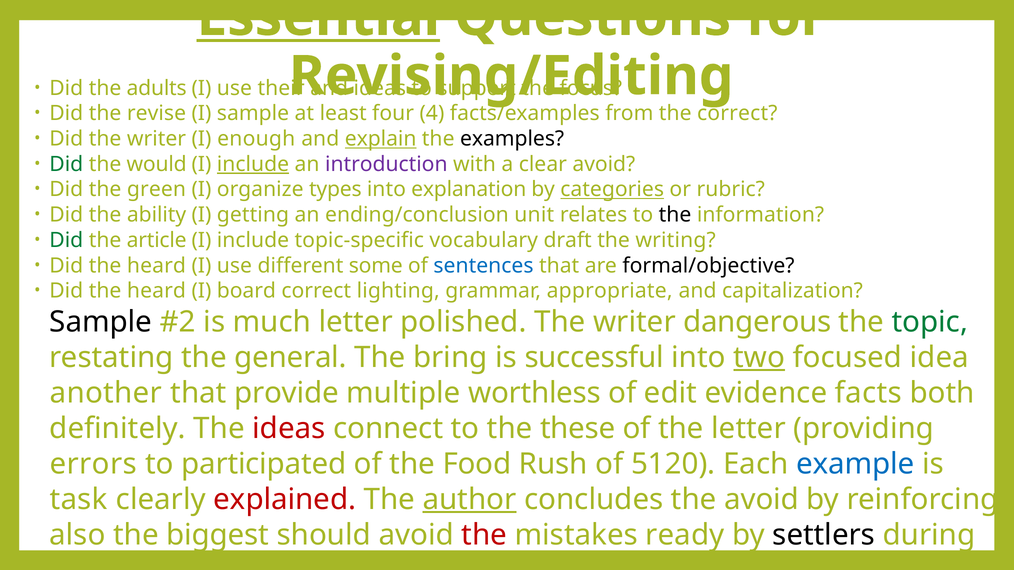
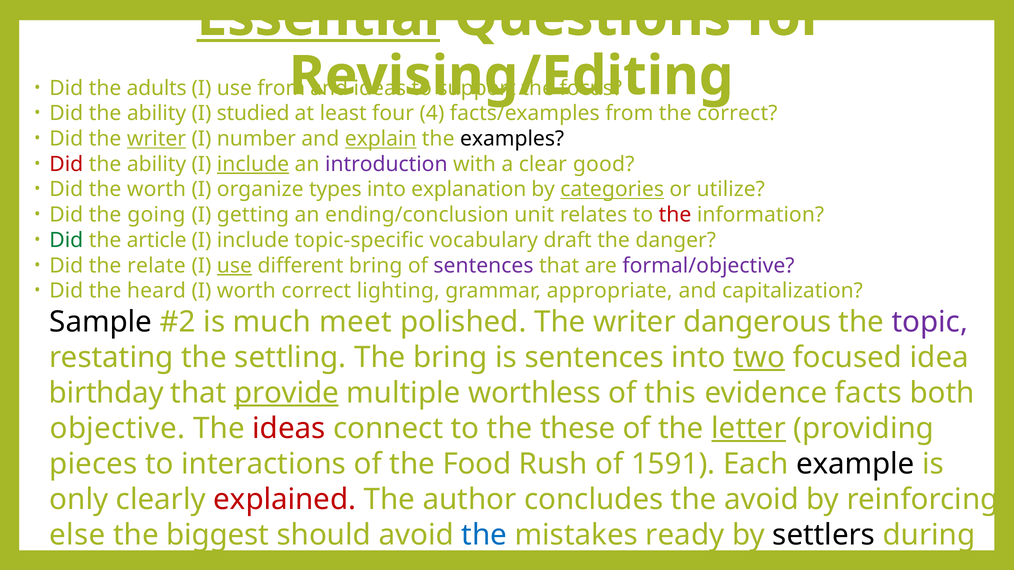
use their: their -> from
revise at (157, 114): revise -> ability
I sample: sample -> studied
writer at (157, 139) underline: none -> present
enough: enough -> number
Did at (66, 164) colour: green -> red
would at (157, 164): would -> ability
clear avoid: avoid -> good
the green: green -> worth
rubric: rubric -> utilize
ability: ability -> going
the at (675, 215) colour: black -> red
writing: writing -> danger
heard at (156, 266): heard -> relate
use at (234, 266) underline: none -> present
different some: some -> bring
sentences at (484, 266) colour: blue -> purple
formal/objective colour: black -> purple
I board: board -> worth
much letter: letter -> meet
topic colour: green -> purple
general: general -> settling
is successful: successful -> sentences
another: another -> birthday
provide underline: none -> present
of edit: edit -> this
definitely: definitely -> objective
letter at (749, 429) underline: none -> present
errors: errors -> pieces
participated: participated -> interactions
5120: 5120 -> 1591
example colour: blue -> black
task: task -> only
author underline: present -> none
also: also -> else
the at (484, 535) colour: red -> blue
